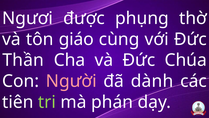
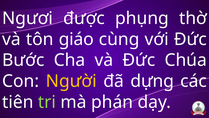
Thần: Thần -> Bước
Người colour: pink -> yellow
dành: dành -> dựng
